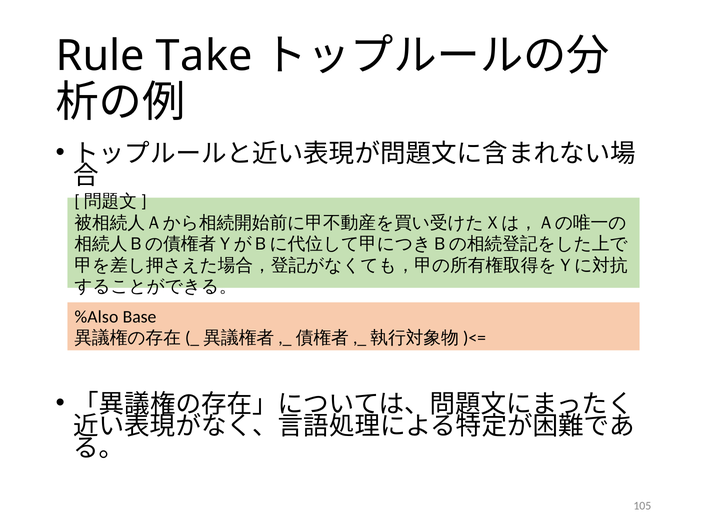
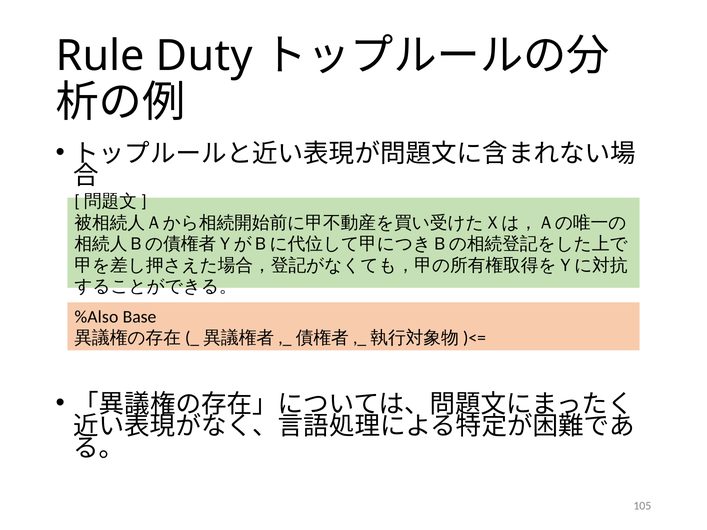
Take: Take -> Duty
